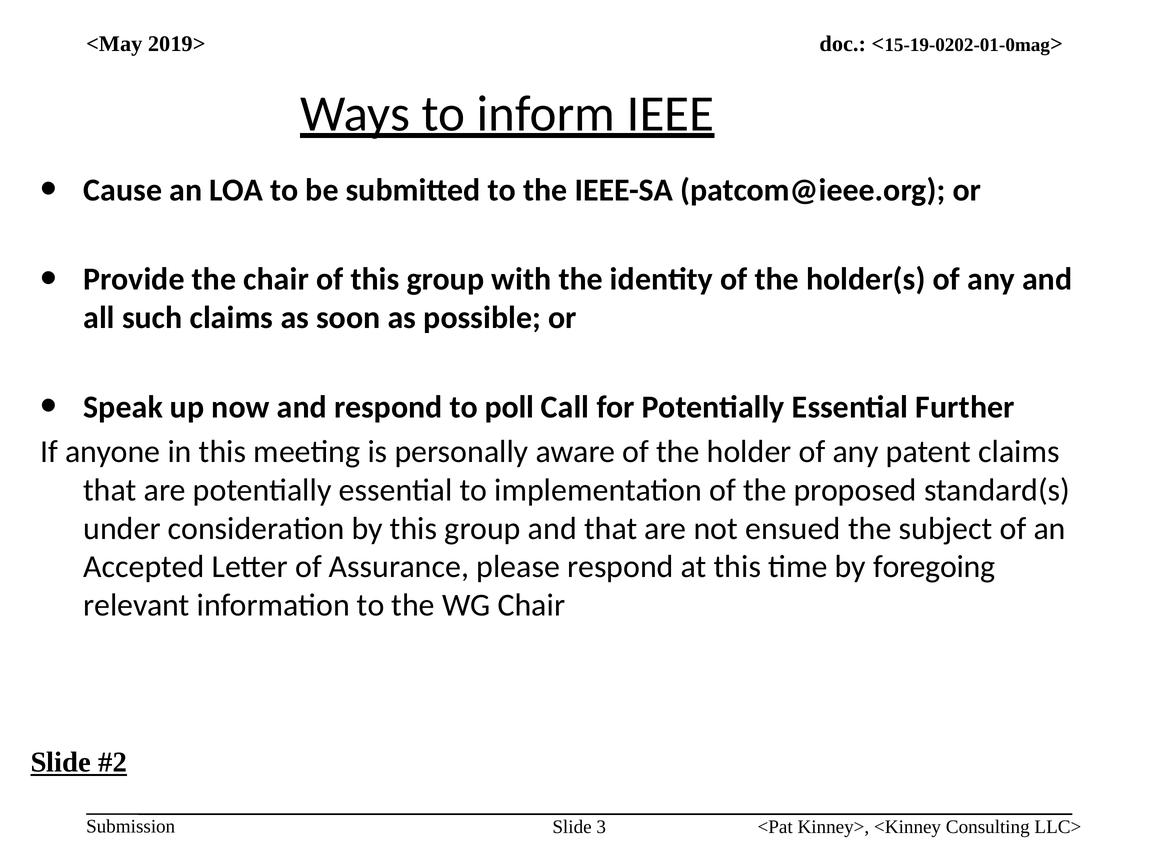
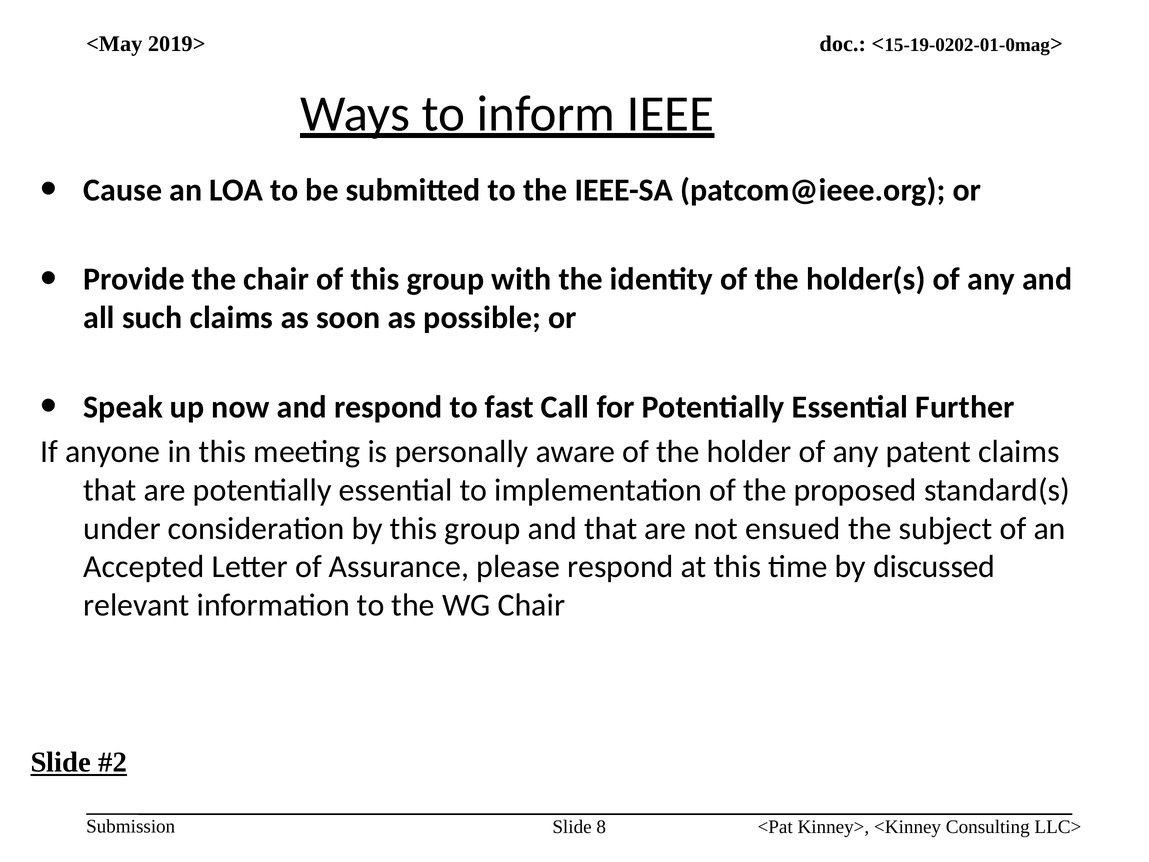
poll: poll -> fast
foregoing: foregoing -> discussed
3: 3 -> 8
